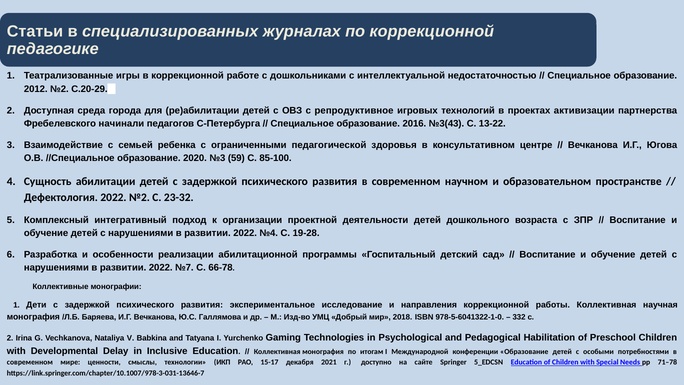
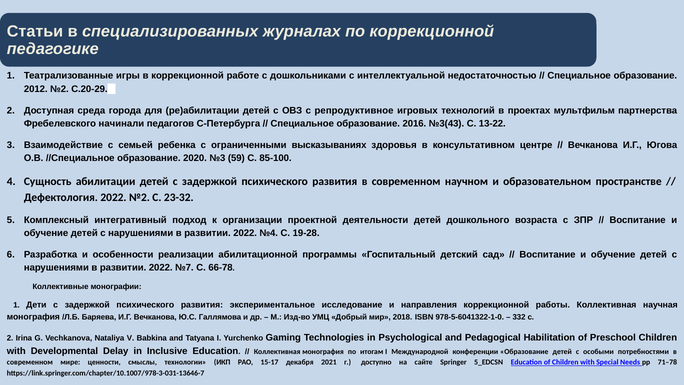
активизации: активизации -> мультфильм
педагогической: педагогической -> высказываниях
